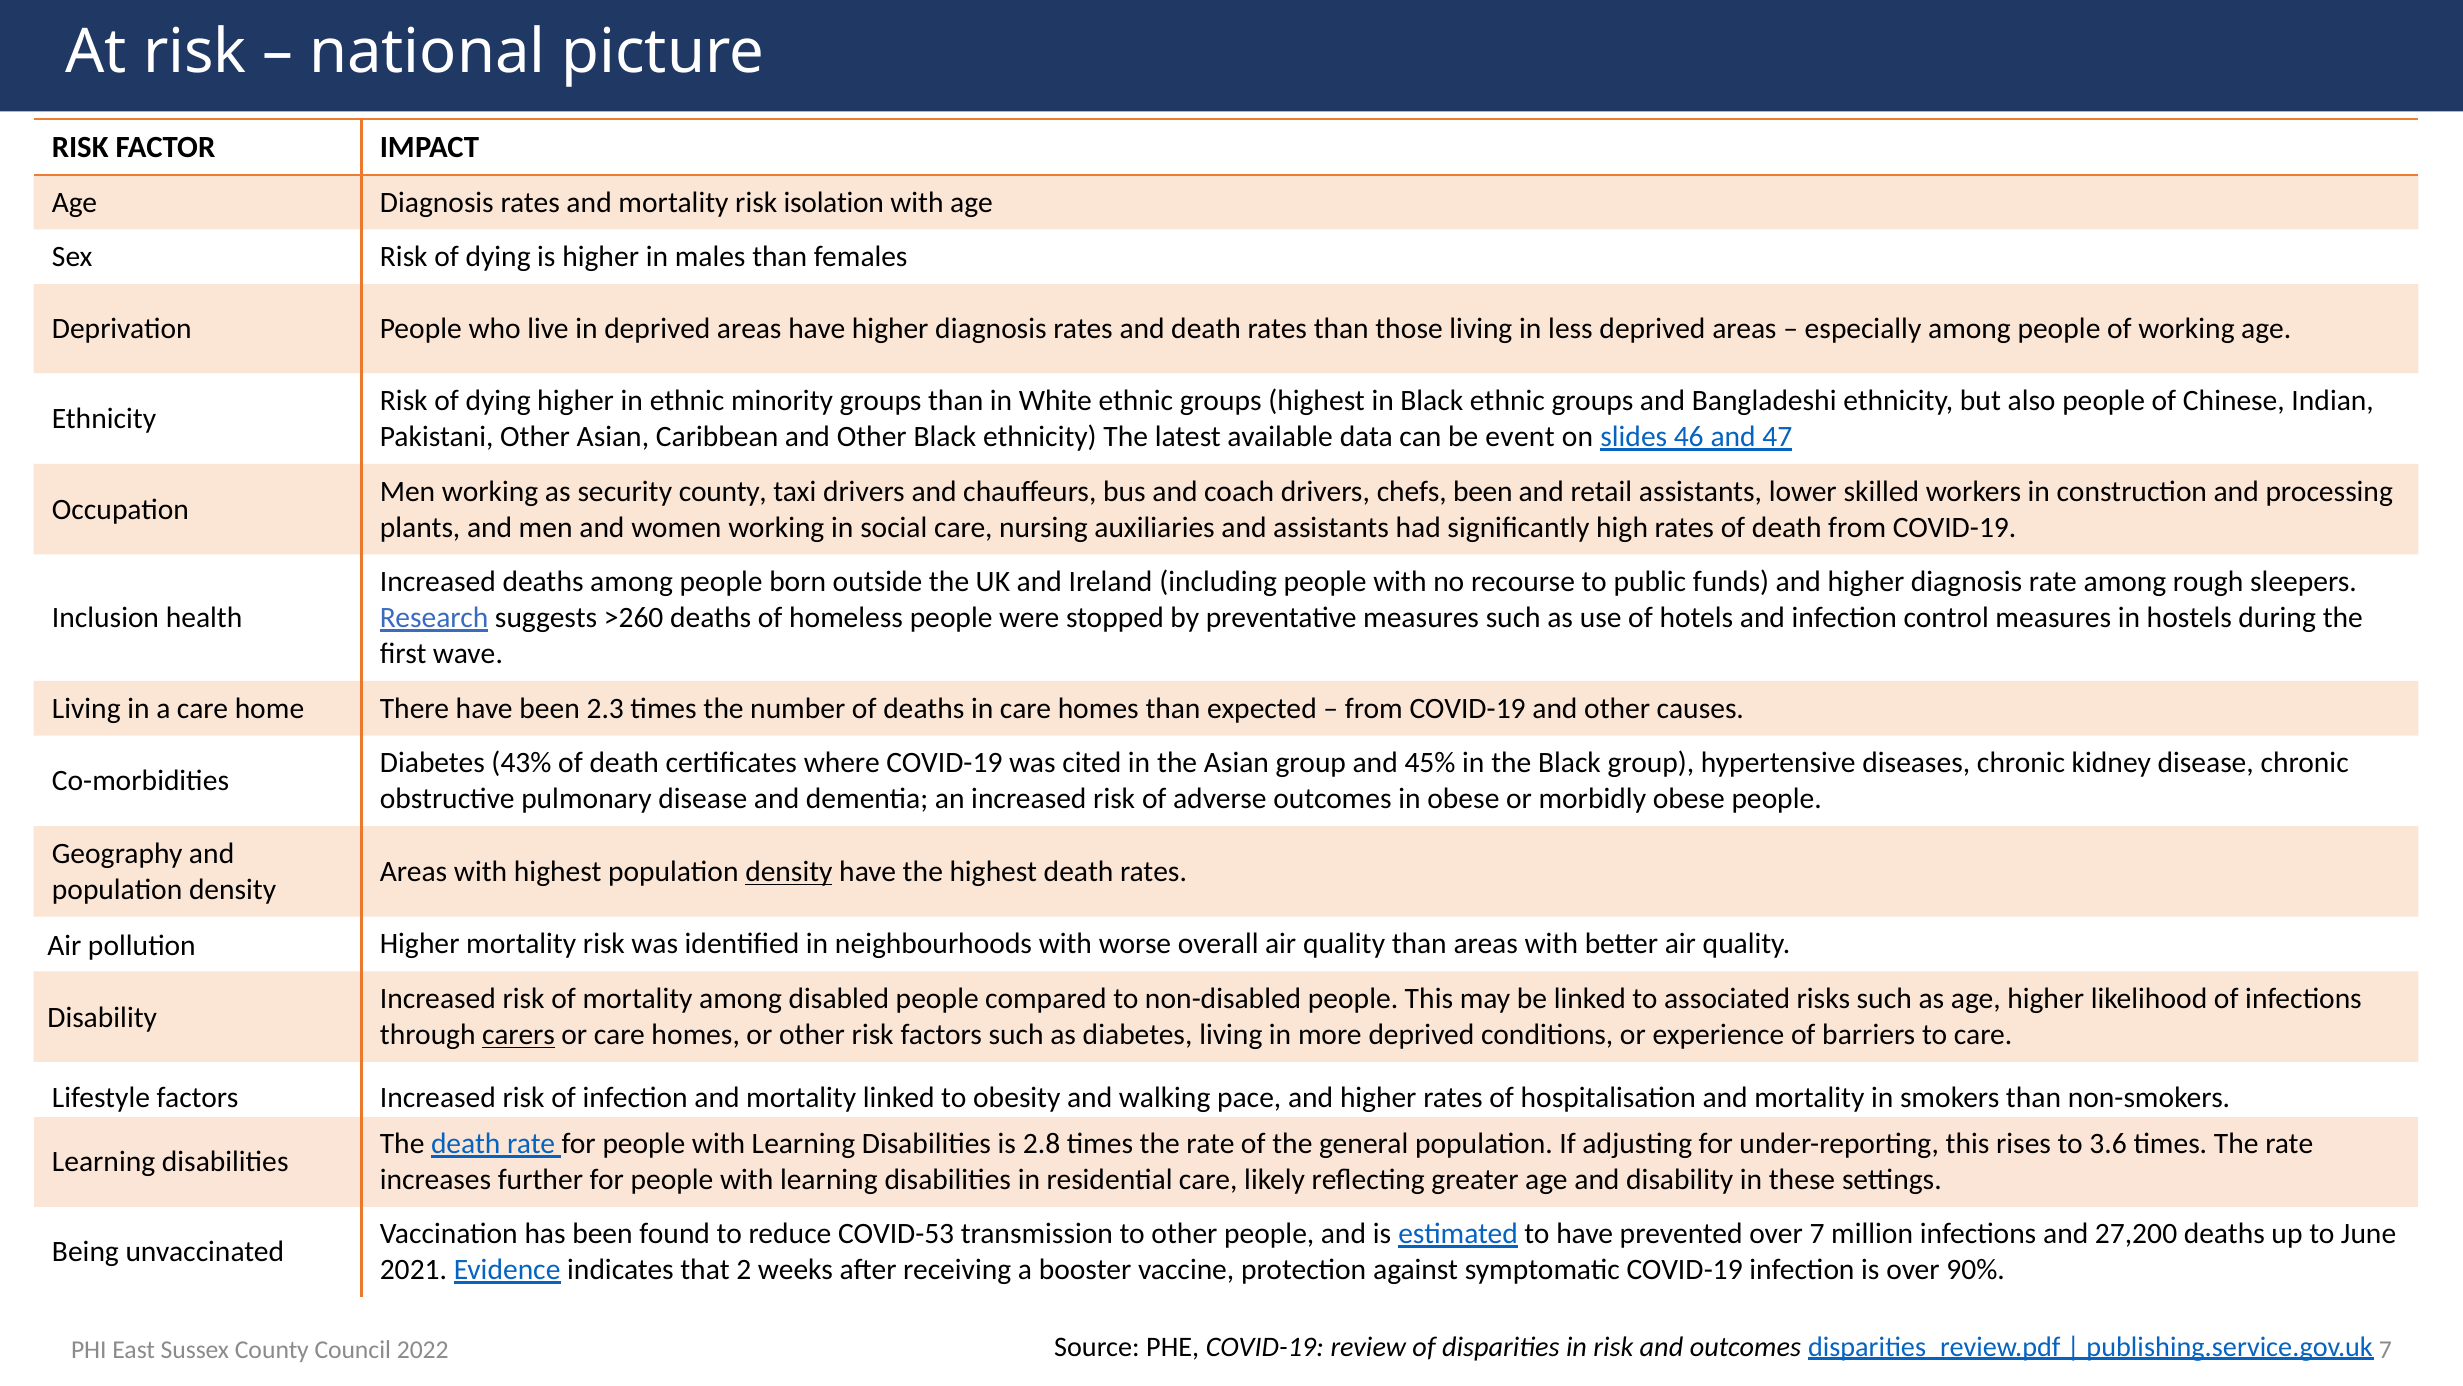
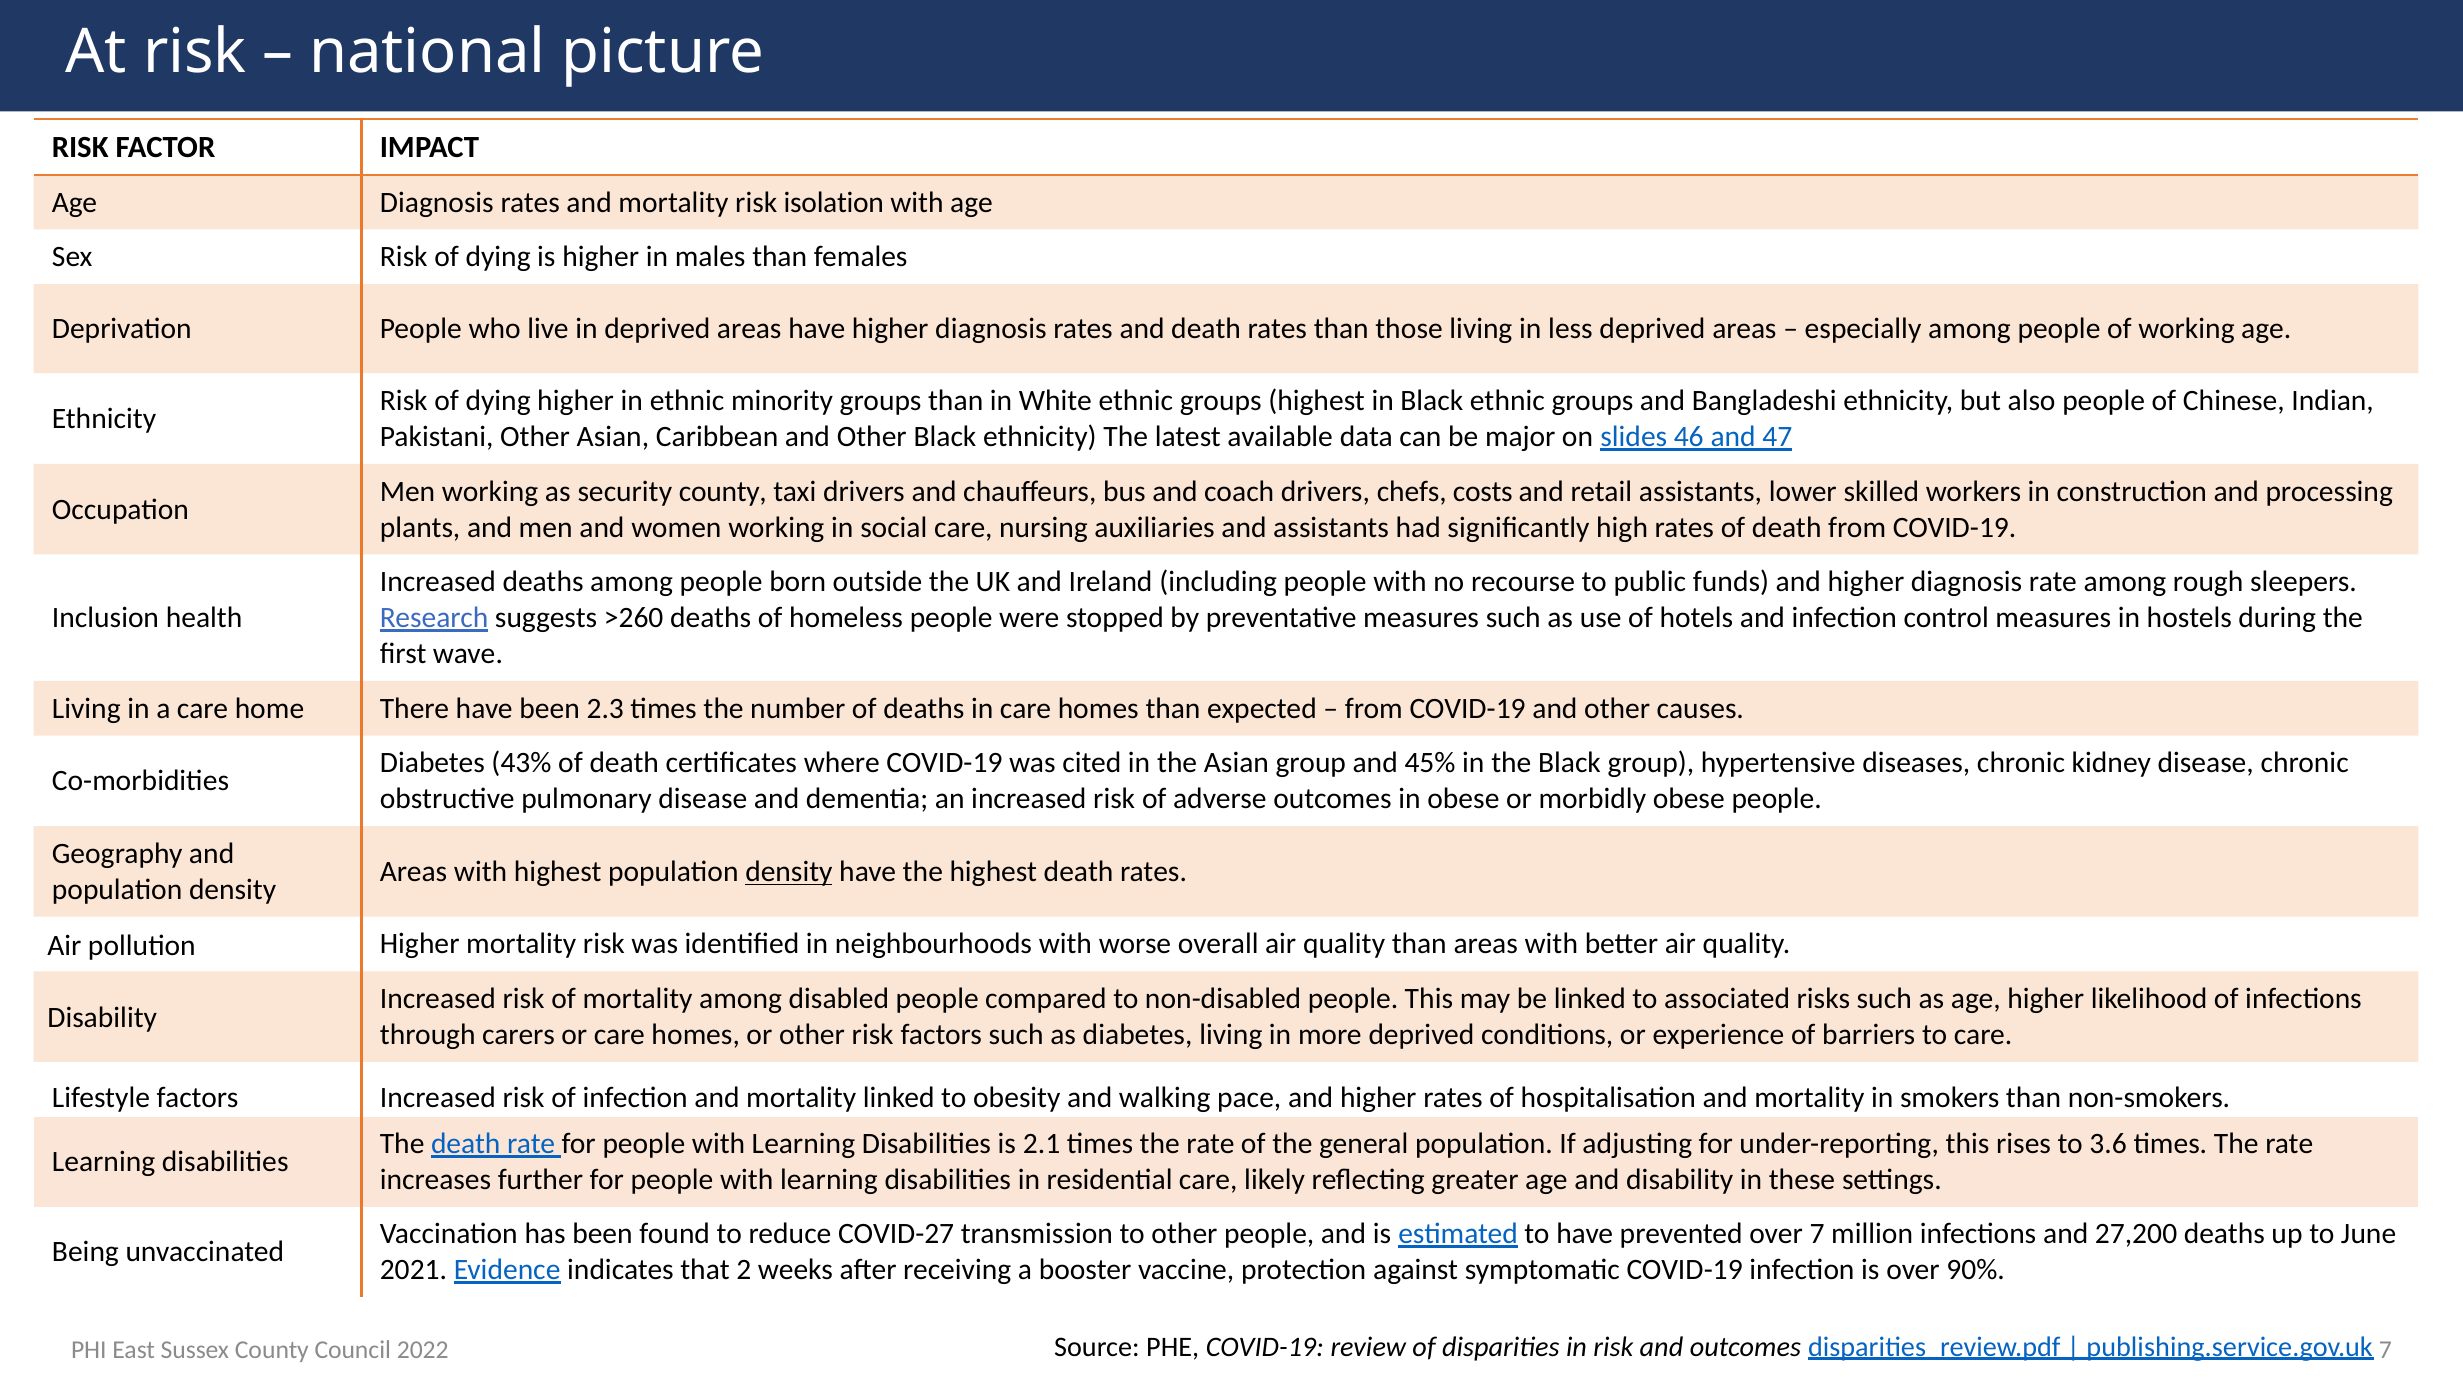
event: event -> major
chefs been: been -> costs
carers underline: present -> none
2.8: 2.8 -> 2.1
COVID-53: COVID-53 -> COVID-27
